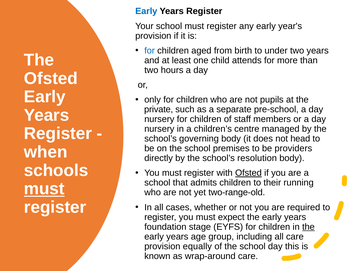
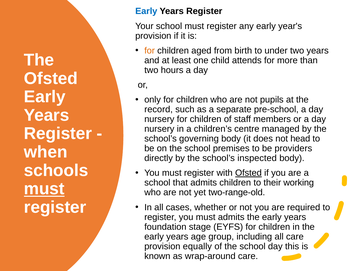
for at (150, 51) colour: blue -> orange
private: private -> record
resolution: resolution -> inspected
running: running -> working
must expect: expect -> admits
the at (308, 227) underline: present -> none
